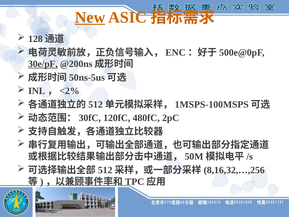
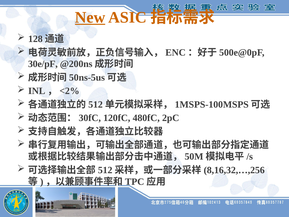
30e/pF underline: present -> none
